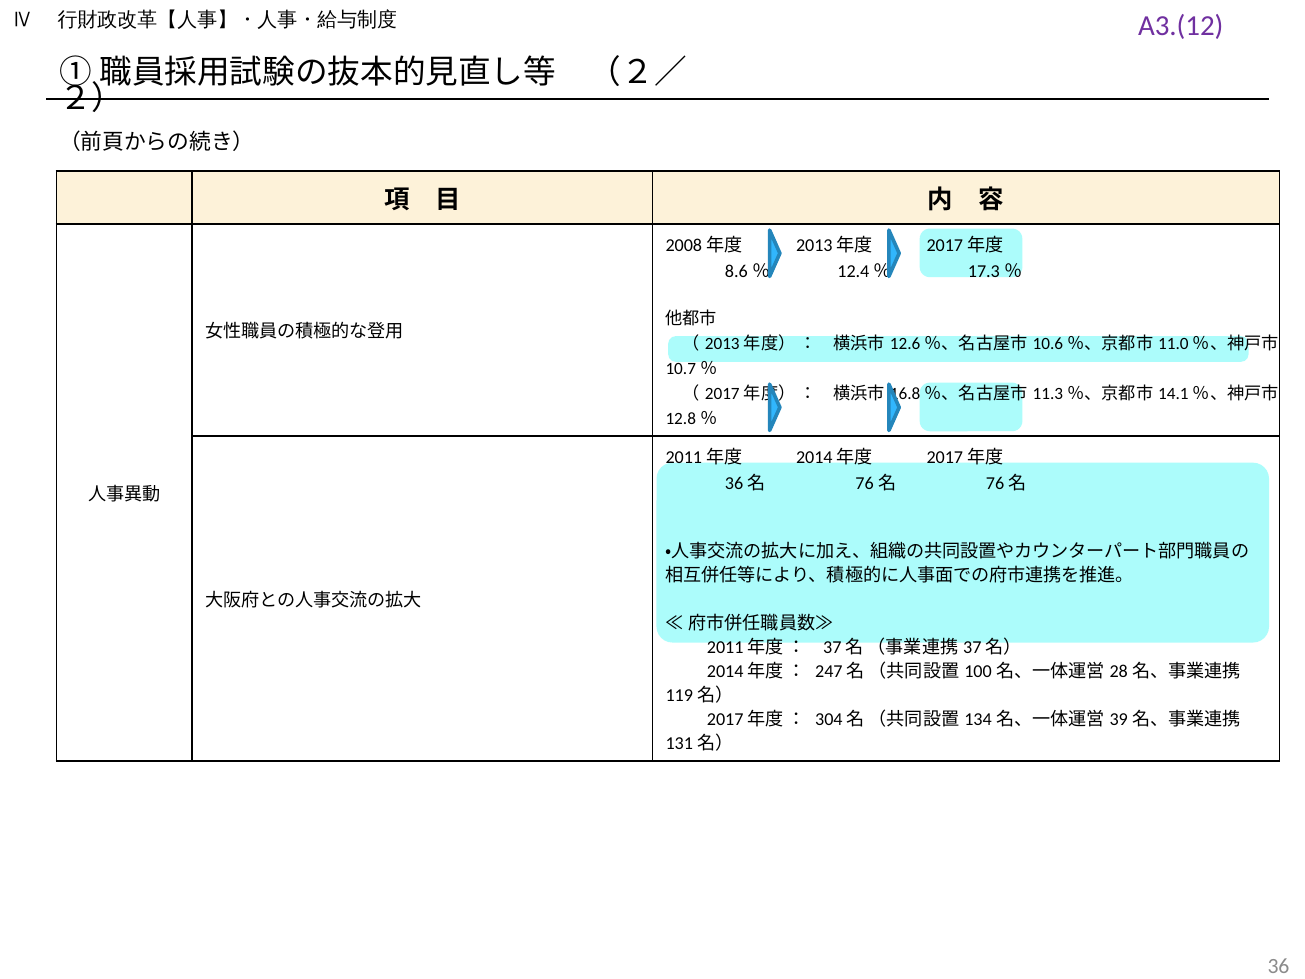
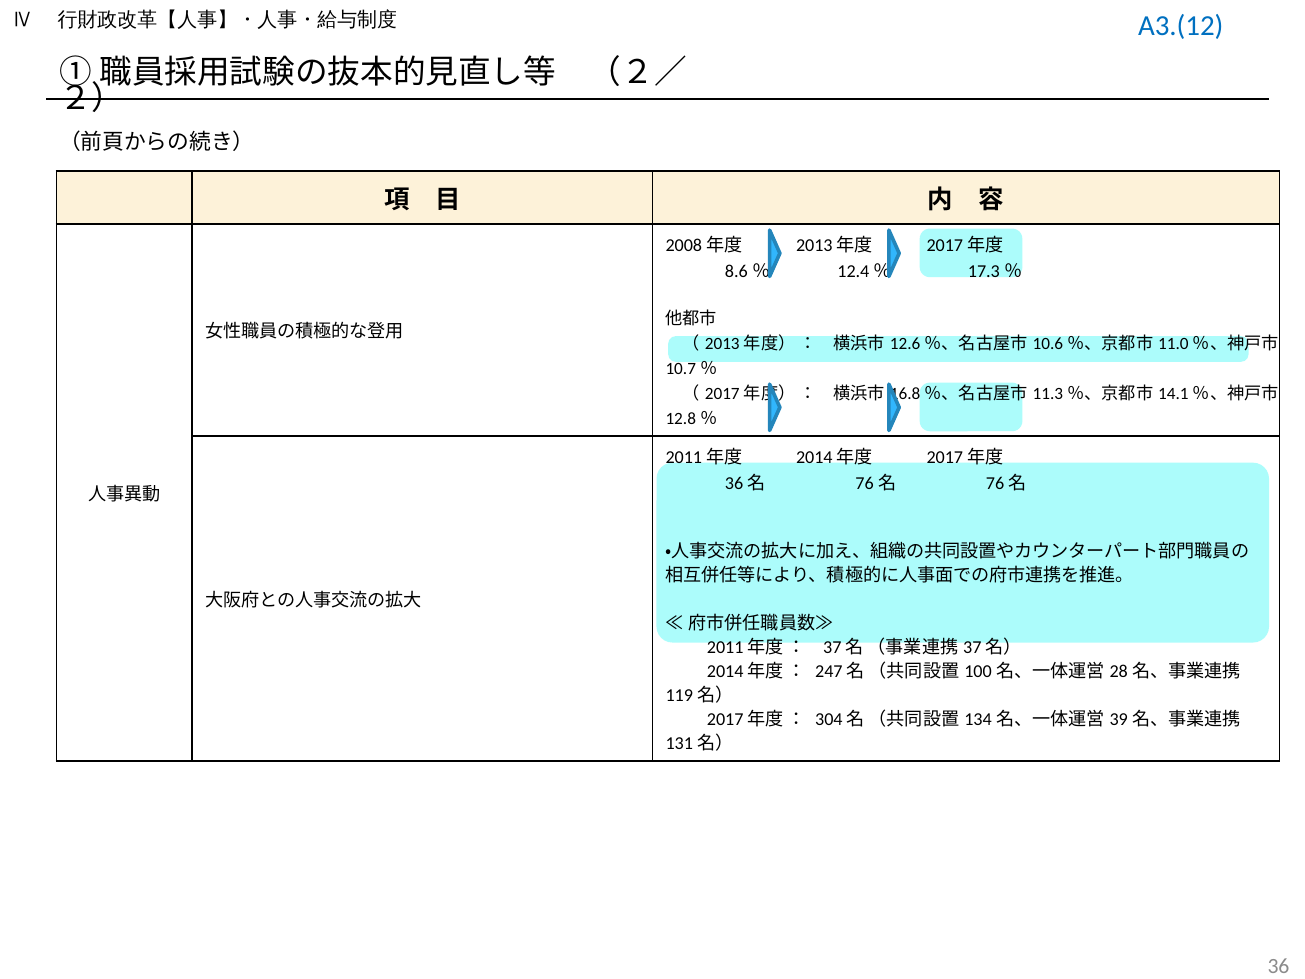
A3.(12 colour: purple -> blue
